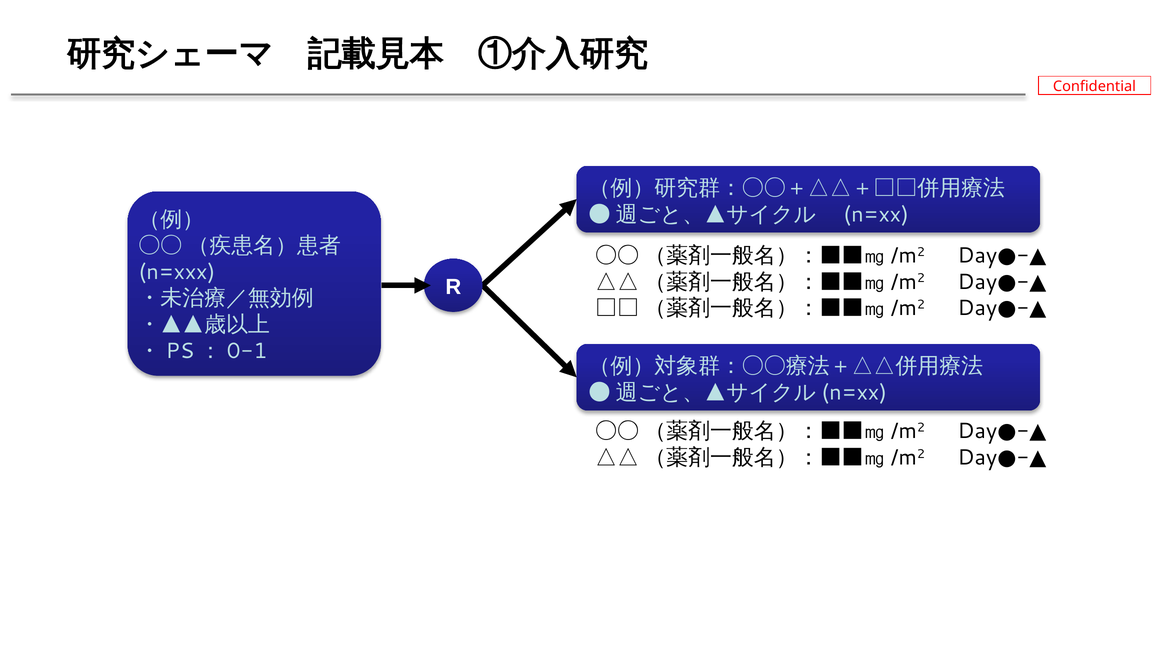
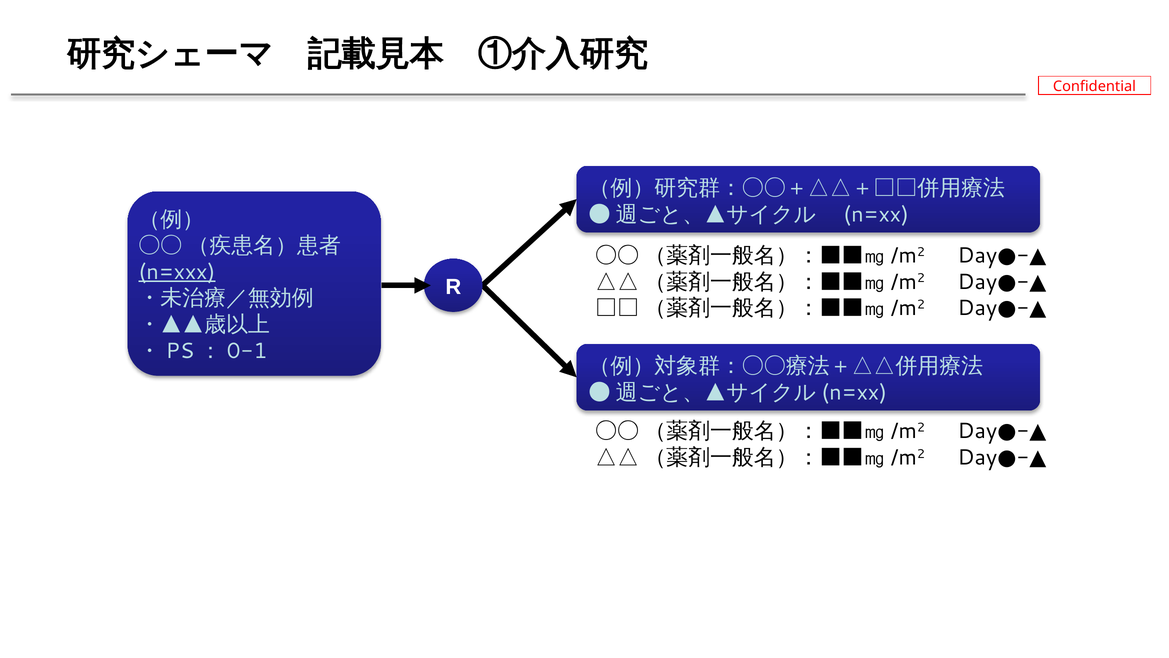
n=xxx underline: none -> present
